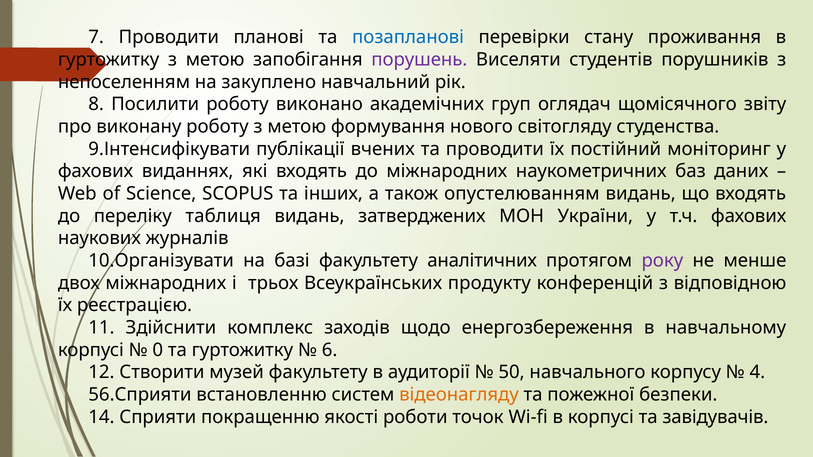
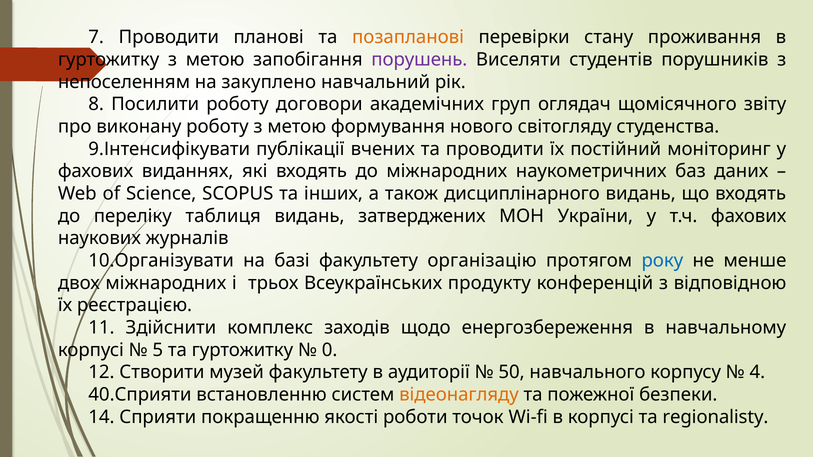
позапланові colour: blue -> orange
виконано: виконано -> договори
опустелюванням: опустелюванням -> дисциплінарного
аналітичних: аналітичних -> організацію
року colour: purple -> blue
0: 0 -> 5
6: 6 -> 0
56.Сприяти: 56.Сприяти -> 40.Сприяти
завідувачів: завідувачів -> regionalisty
